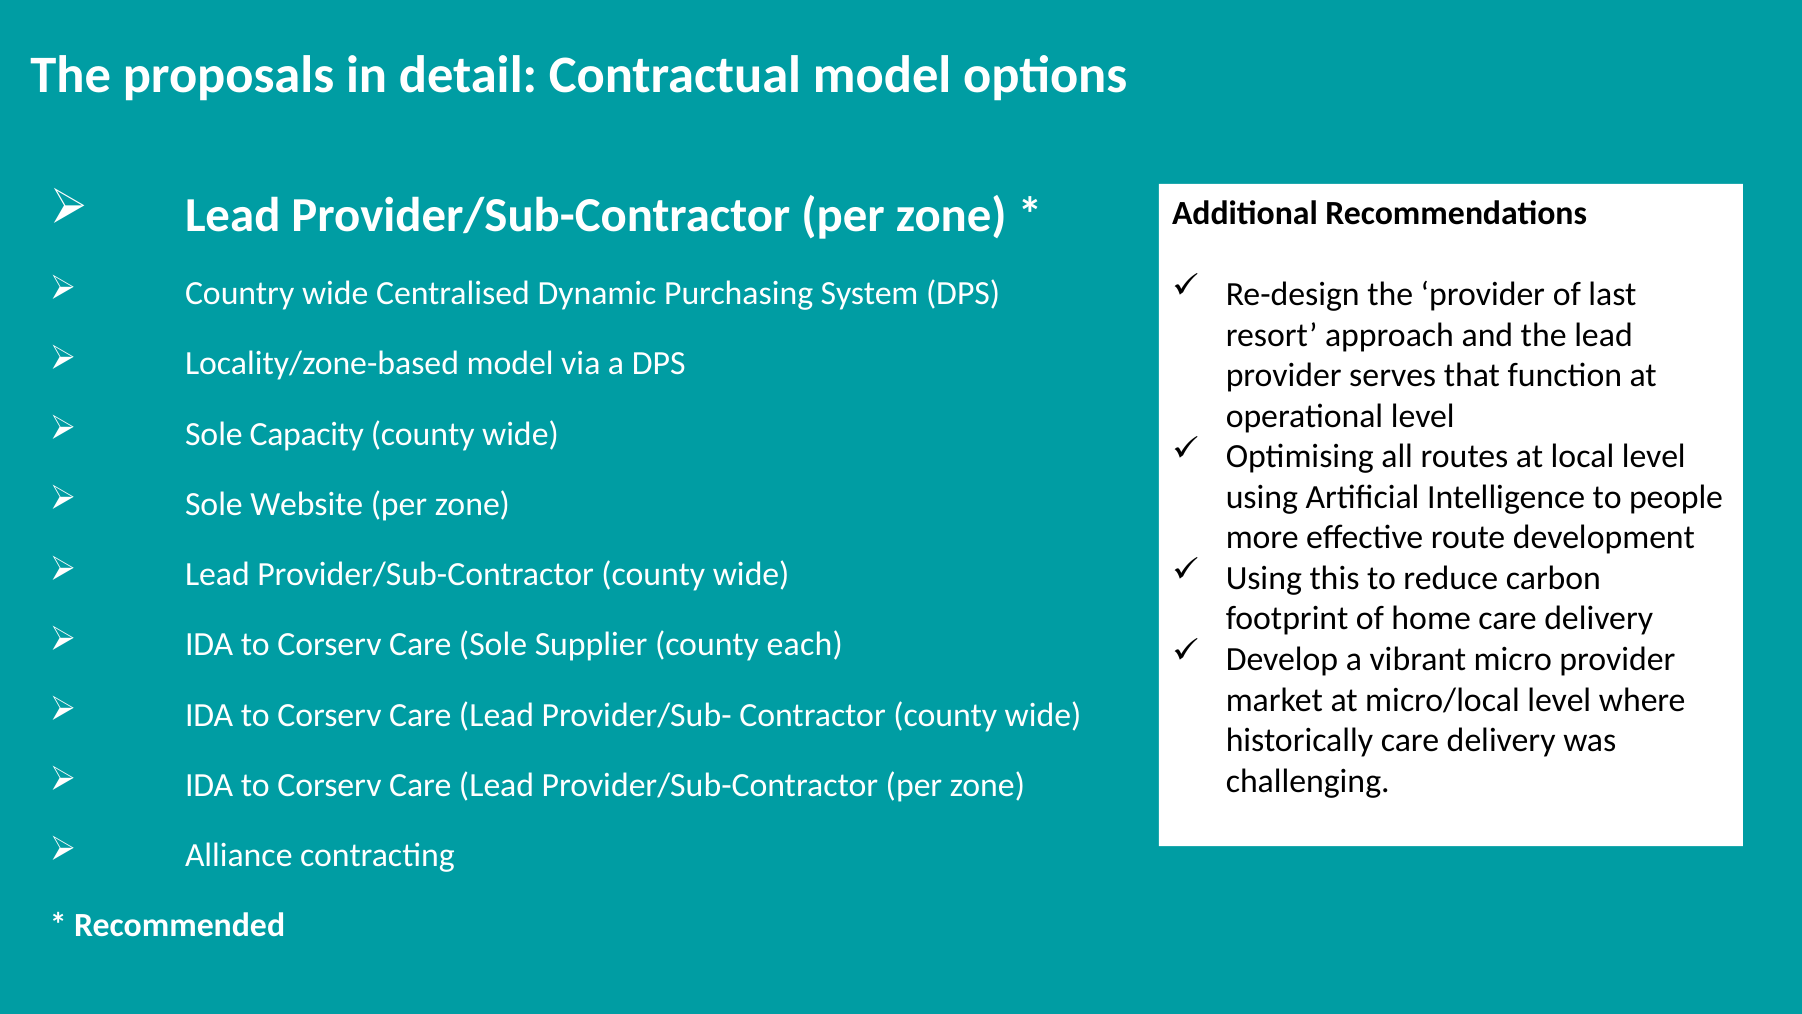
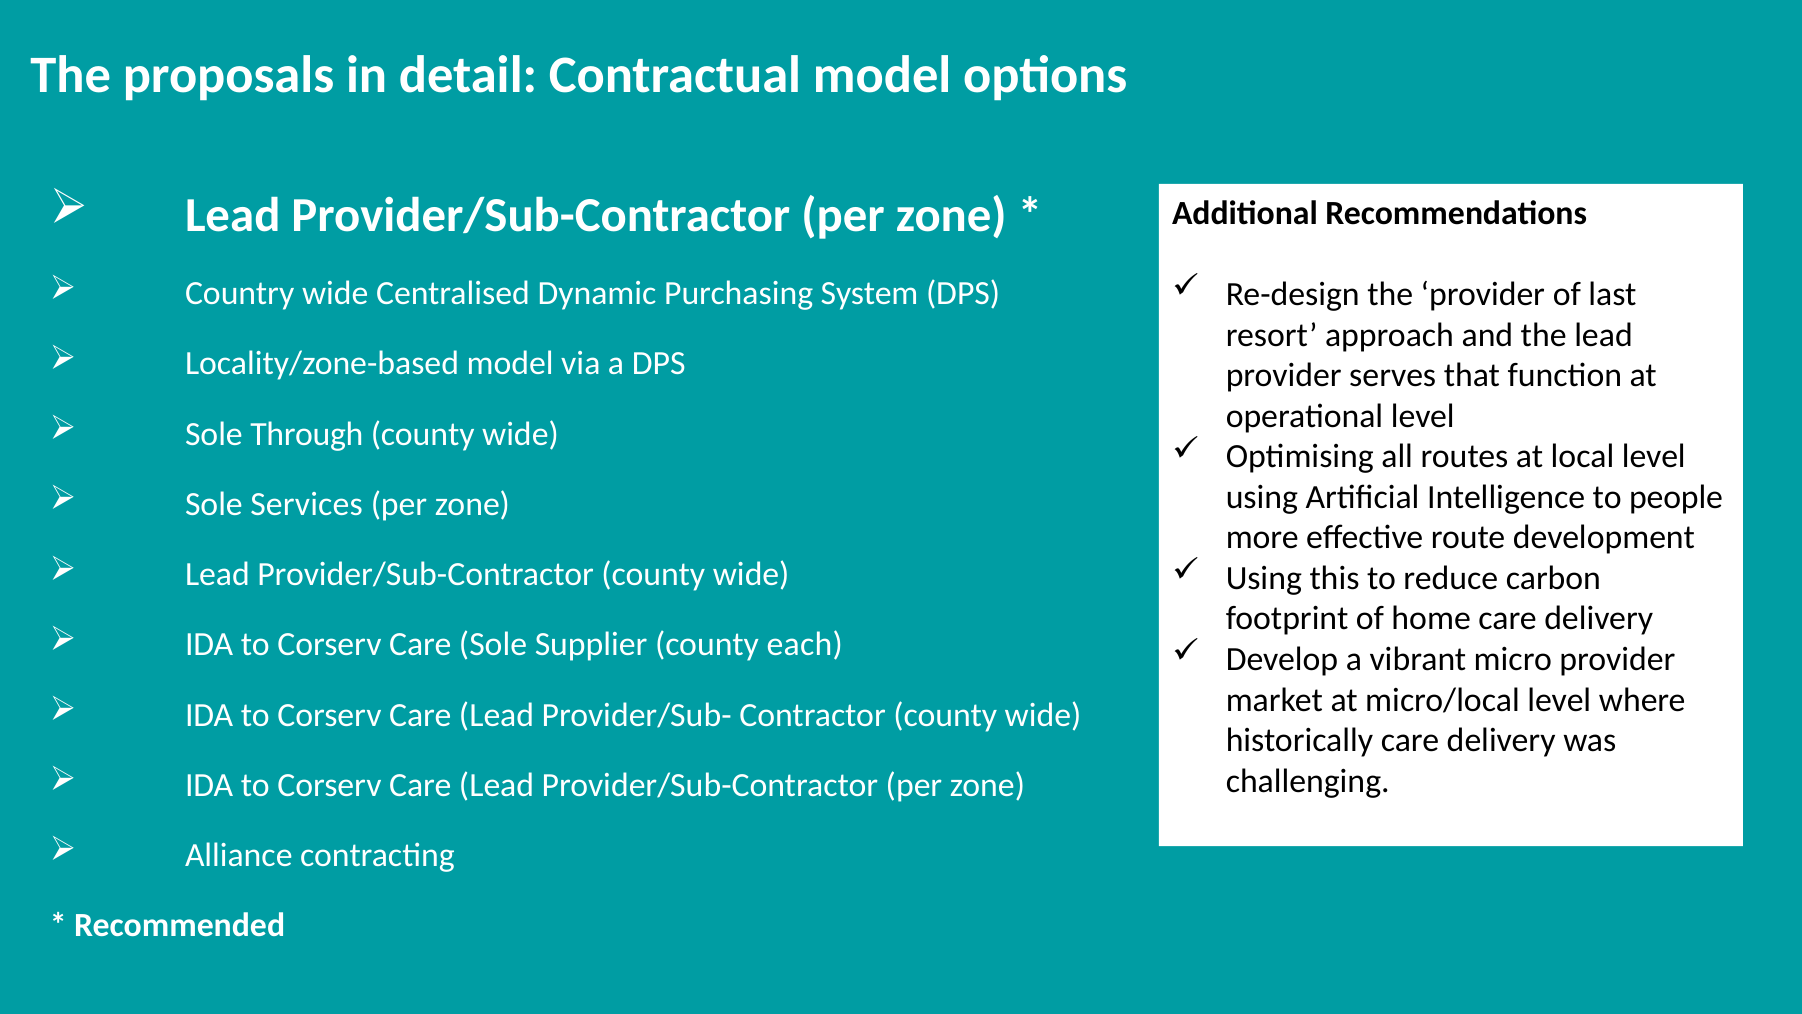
Capacity: Capacity -> Through
Website: Website -> Services
